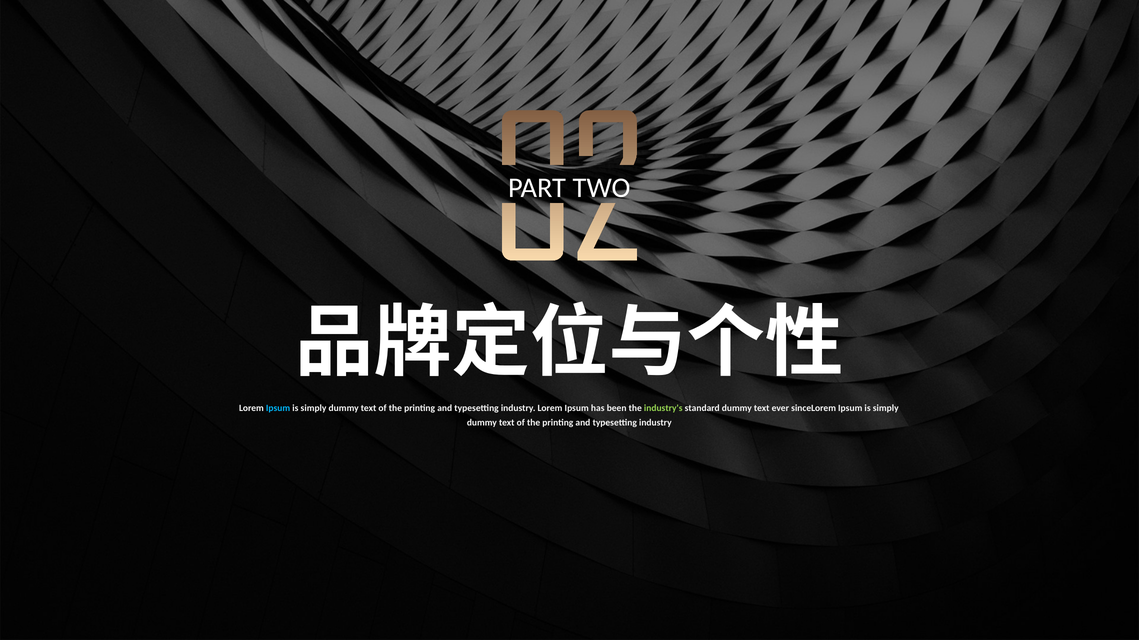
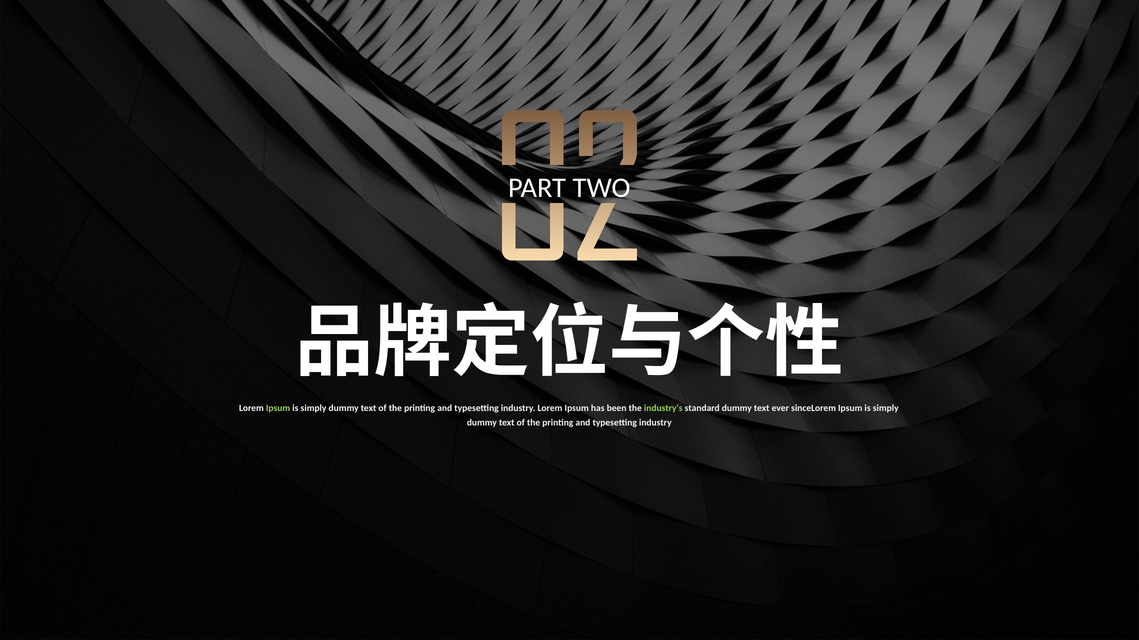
Ipsum at (278, 408) colour: light blue -> light green
